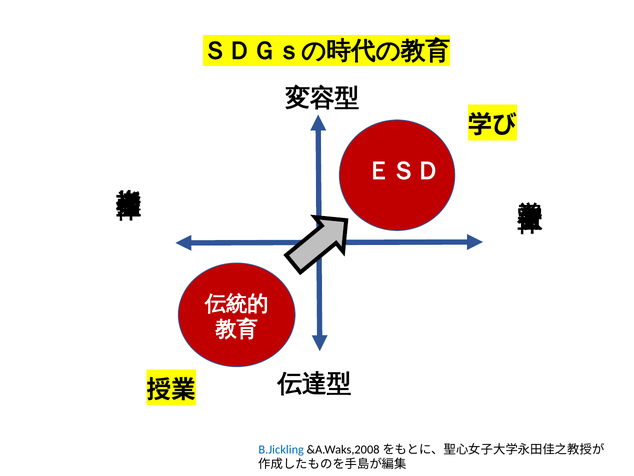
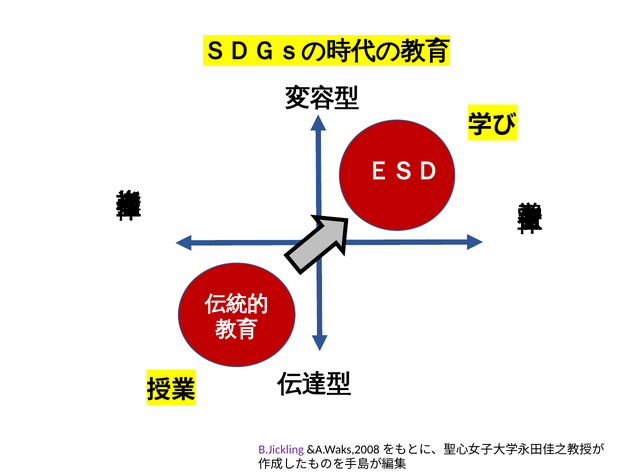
B.Jickling colour: blue -> purple
